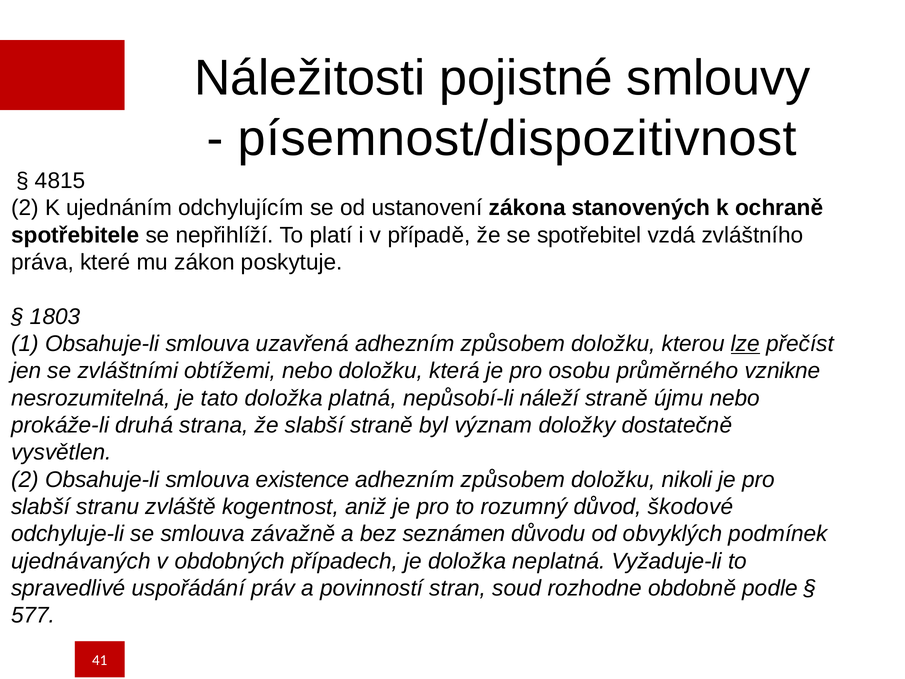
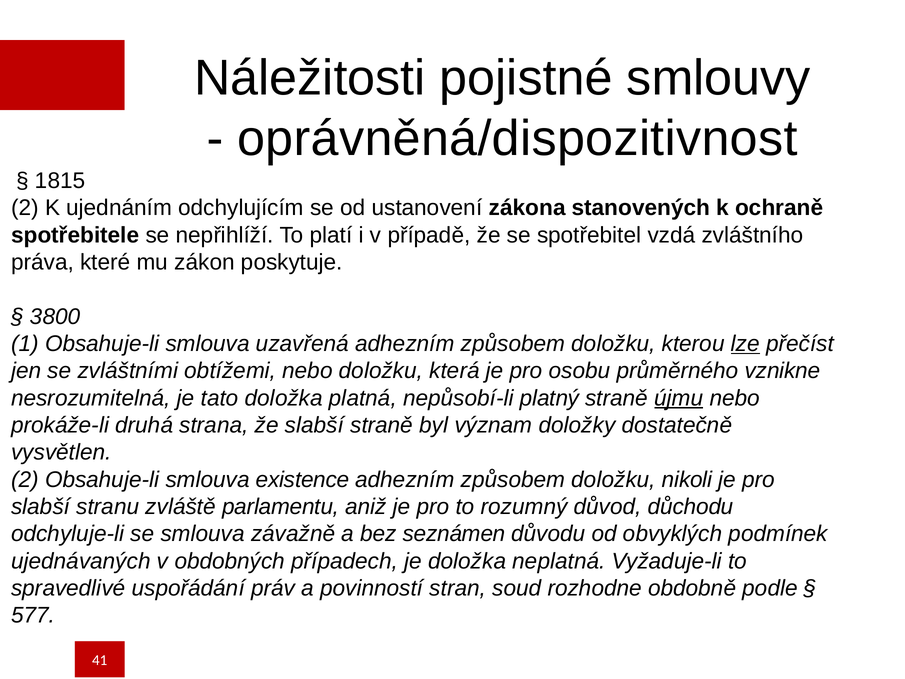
písemnost/dispozitivnost: písemnost/dispozitivnost -> oprávněná/dispozitivnost
4815: 4815 -> 1815
1803: 1803 -> 3800
náleží: náleží -> platný
újmu underline: none -> present
kogentnost: kogentnost -> parlamentu
škodové: škodové -> důchodu
